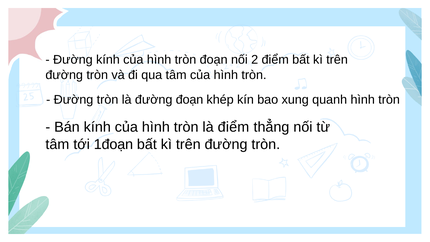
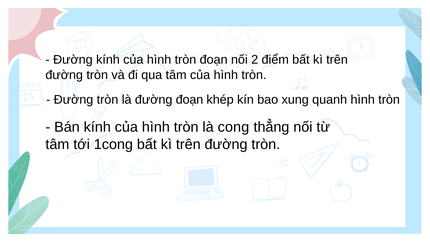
là điểm: điểm -> cong
1đoạn: 1đoạn -> 1cong
